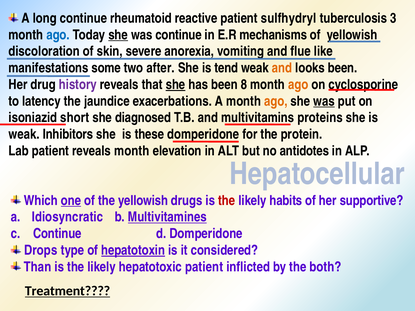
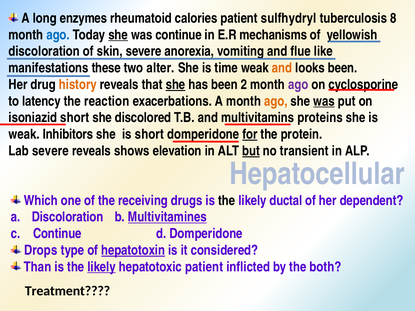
long continue: continue -> enzymes
reactive: reactive -> calories
3: 3 -> 8
some: some -> these
after: after -> alter
tend: tend -> time
history colour: purple -> orange
8: 8 -> 2
ago at (298, 85) colour: orange -> purple
jaundice: jaundice -> reaction
diagnosed: diagnosed -> discolored
is these: these -> short
for underline: none -> present
Lab patient: patient -> severe
reveals month: month -> shows
but underline: none -> present
antidotes: antidotes -> transient
one underline: present -> none
the yellowish: yellowish -> receiving
the at (227, 201) colour: red -> black
habits: habits -> ductal
supportive: supportive -> dependent
a Idiosyncratic: Idiosyncratic -> Discoloration
likely at (102, 267) underline: none -> present
Treatment underline: present -> none
